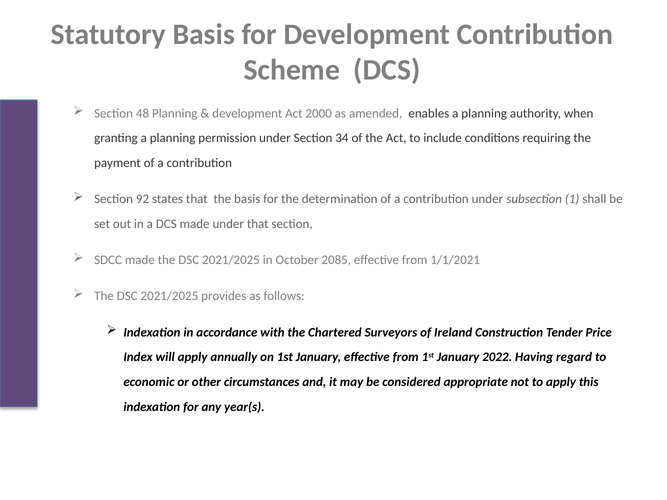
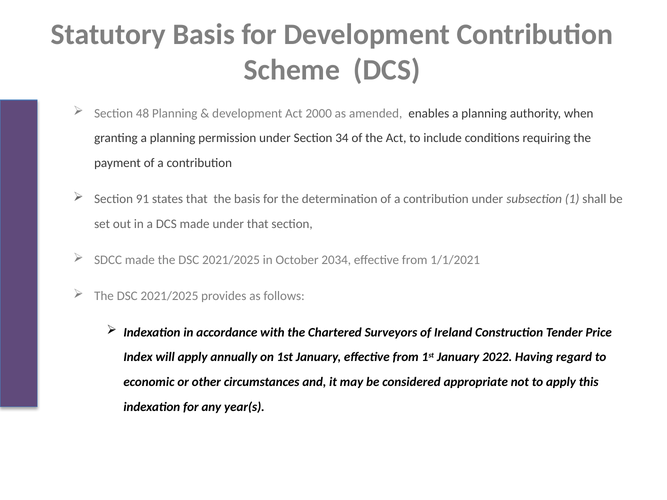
92: 92 -> 91
2085: 2085 -> 2034
